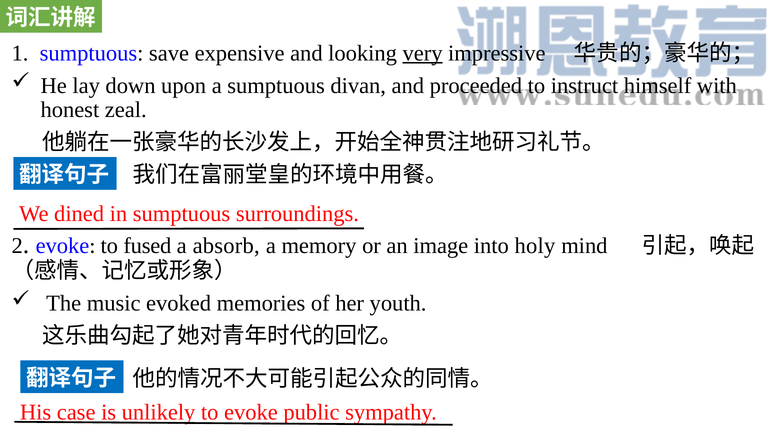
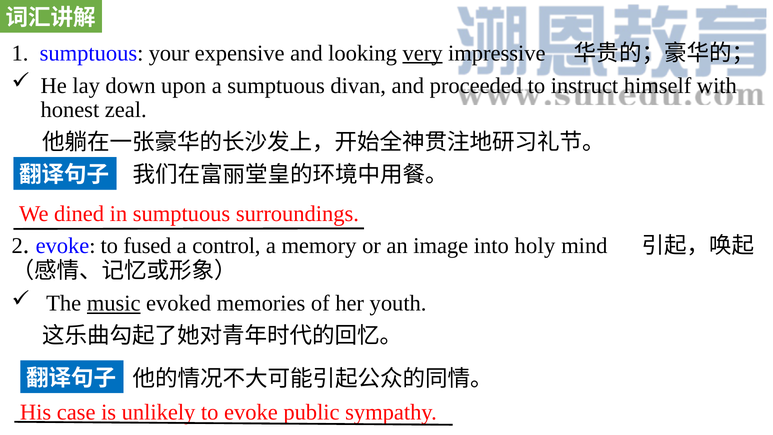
save: save -> your
absorb: absorb -> control
music underline: none -> present
